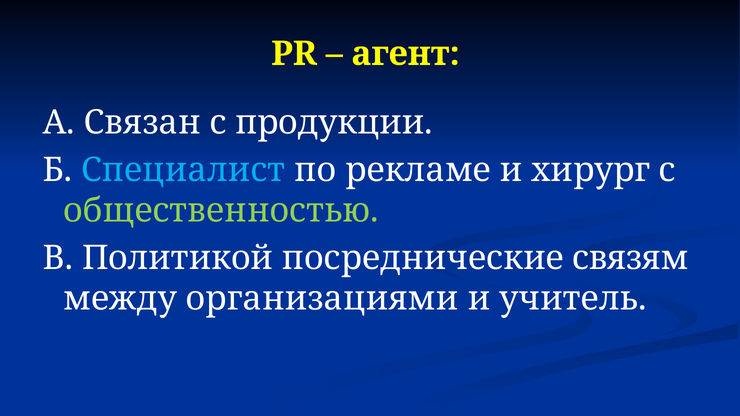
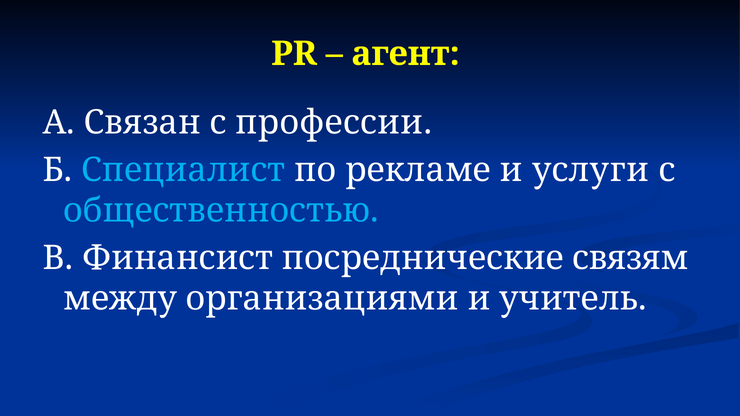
продукции: продукции -> профессии
хирург: хирург -> услуги
общественностью colour: light green -> light blue
Политикой: Политикой -> Финансист
